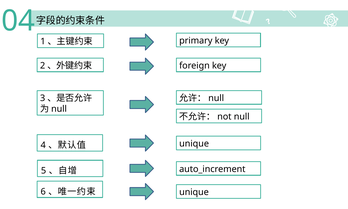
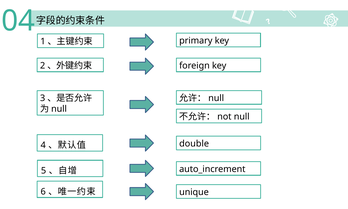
unique at (194, 143): unique -> double
